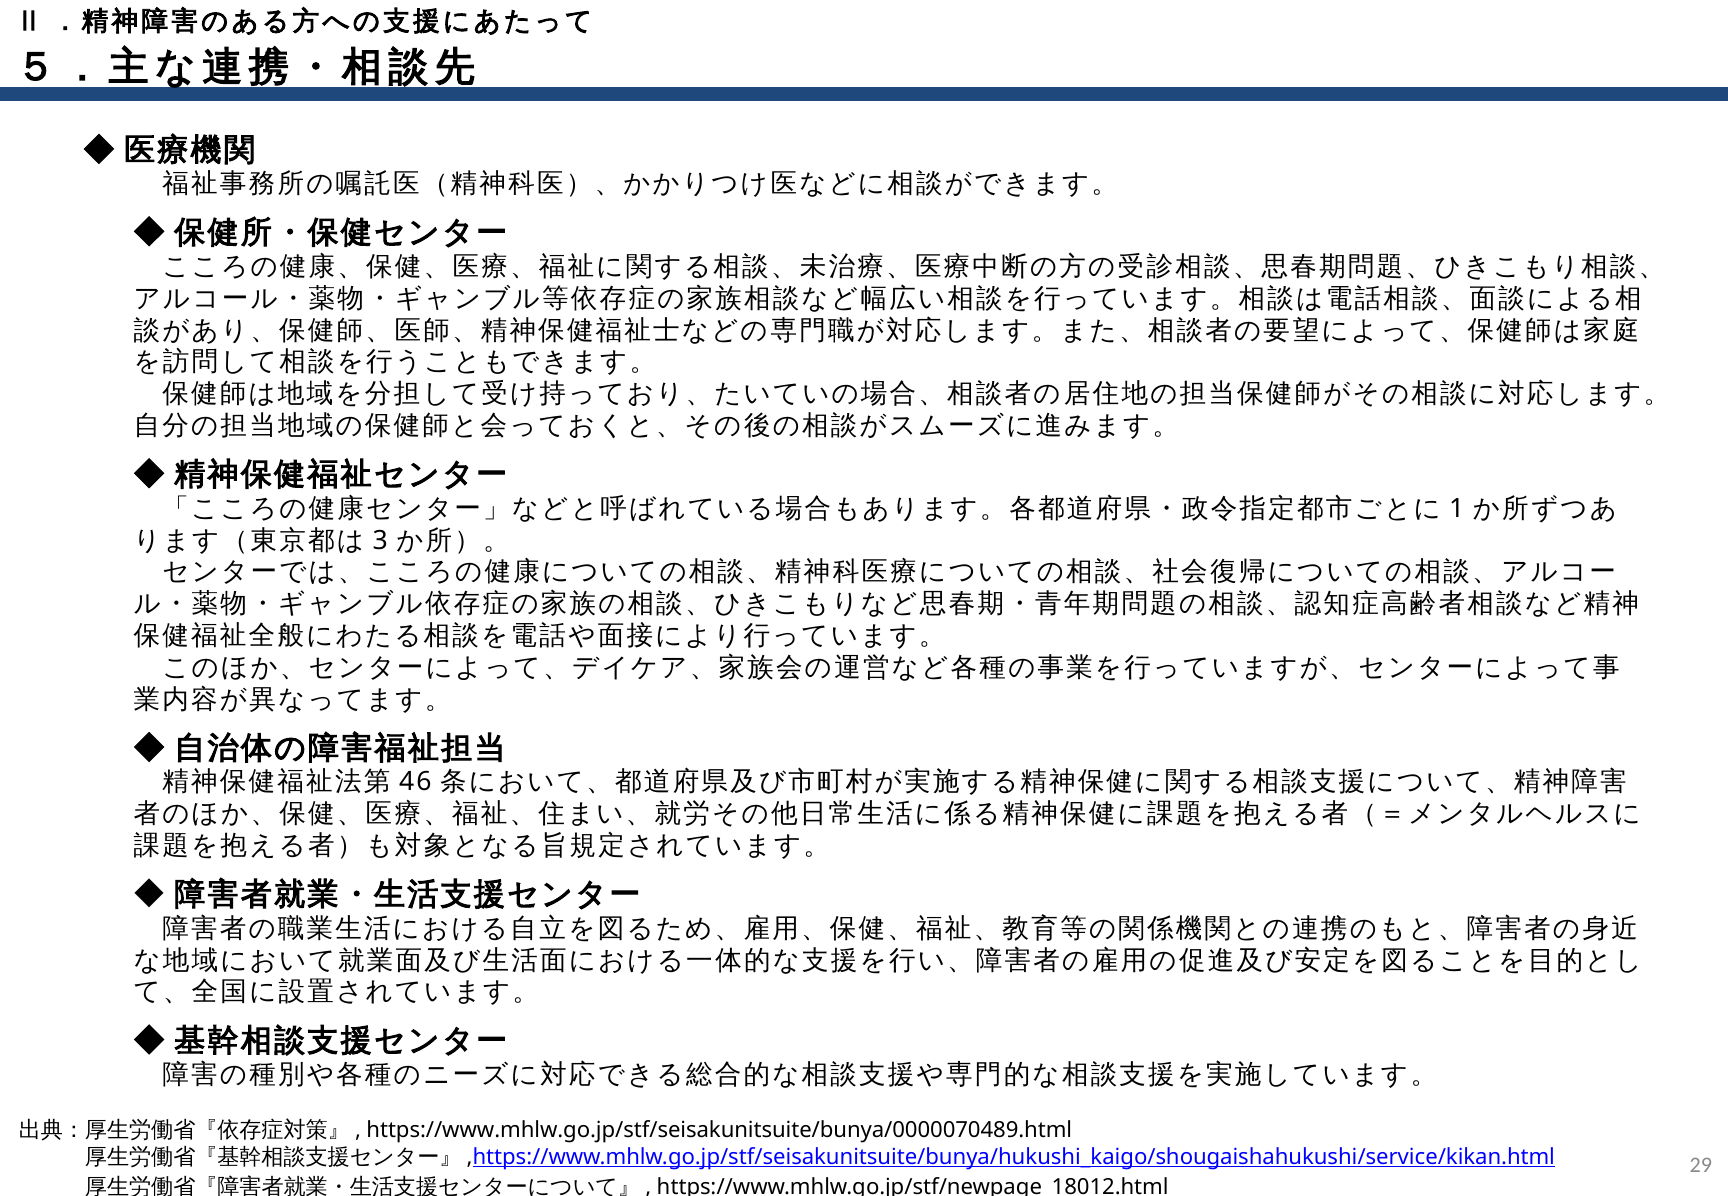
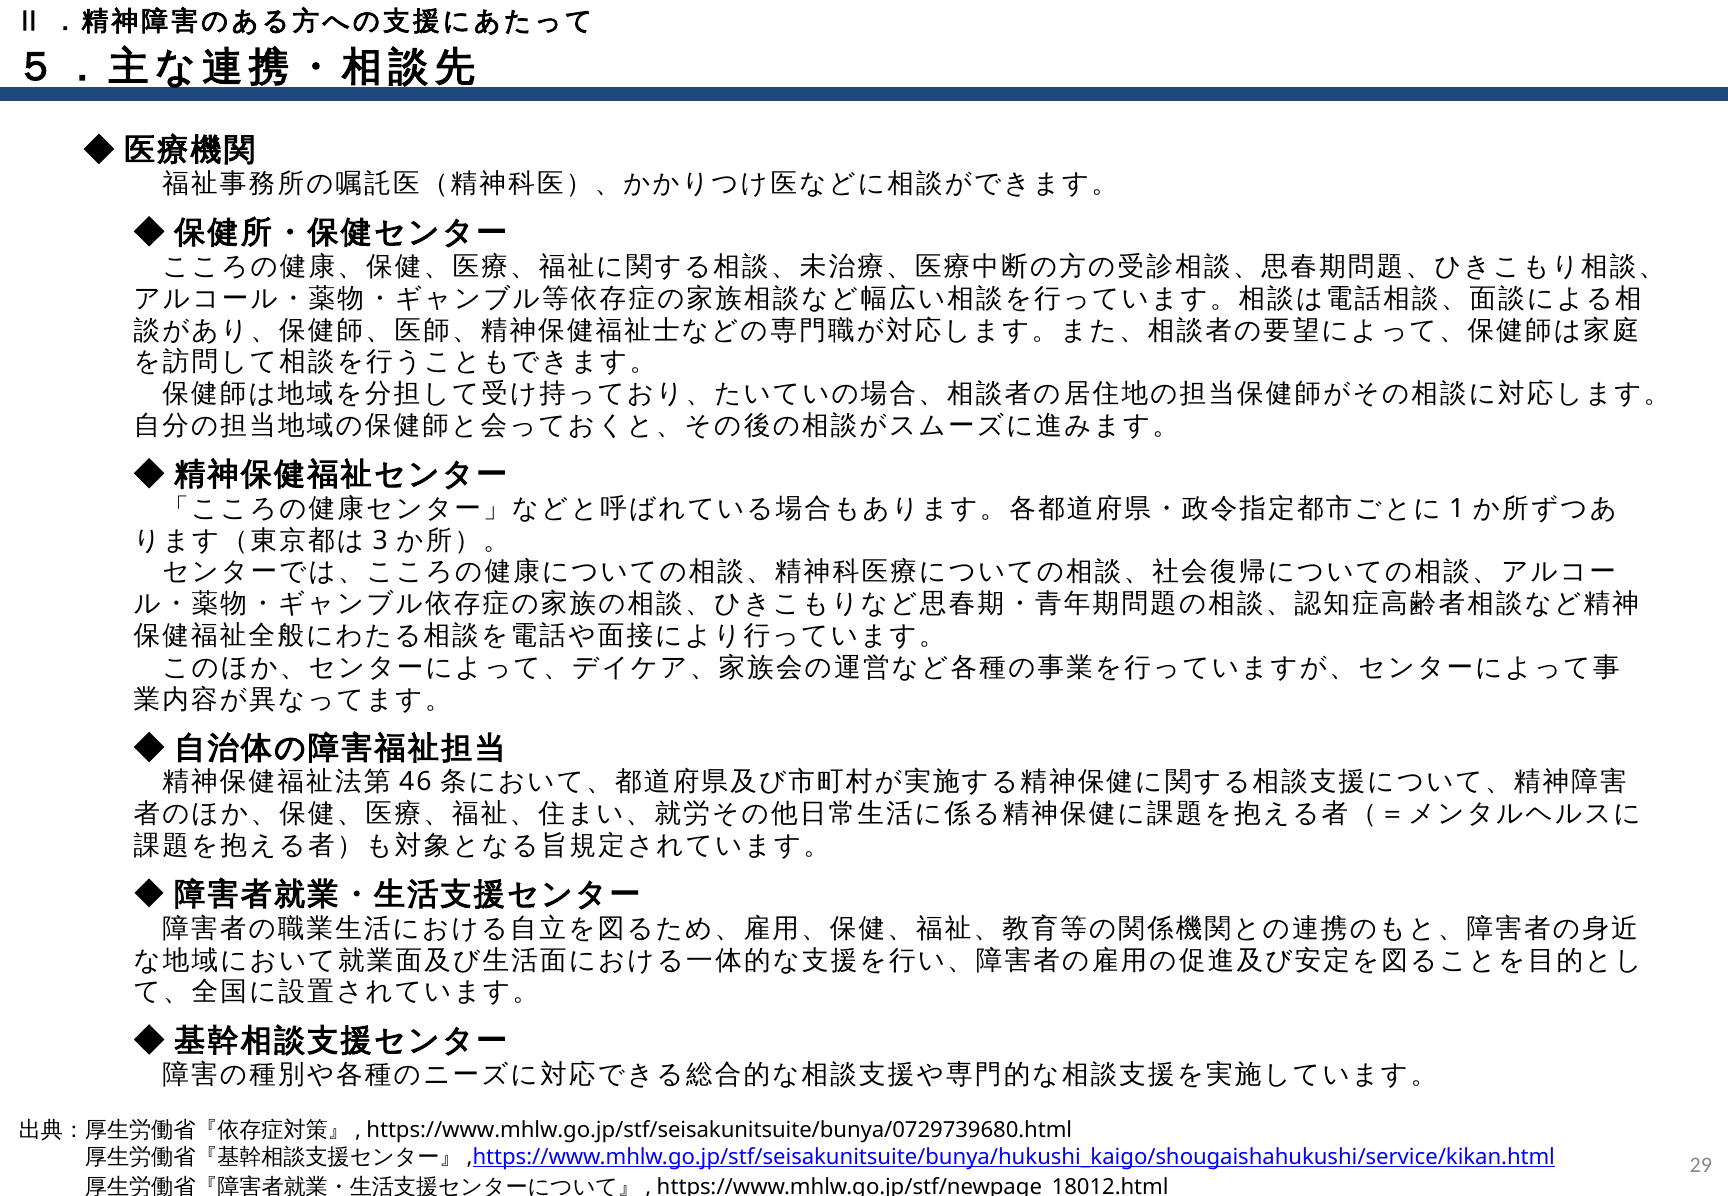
https://www.mhlw.go.jp/stf/seisakunitsuite/bunya/0000070489.html: https://www.mhlw.go.jp/stf/seisakunitsuite/bunya/0000070489.html -> https://www.mhlw.go.jp/stf/seisakunitsuite/bunya/0729739680.html
